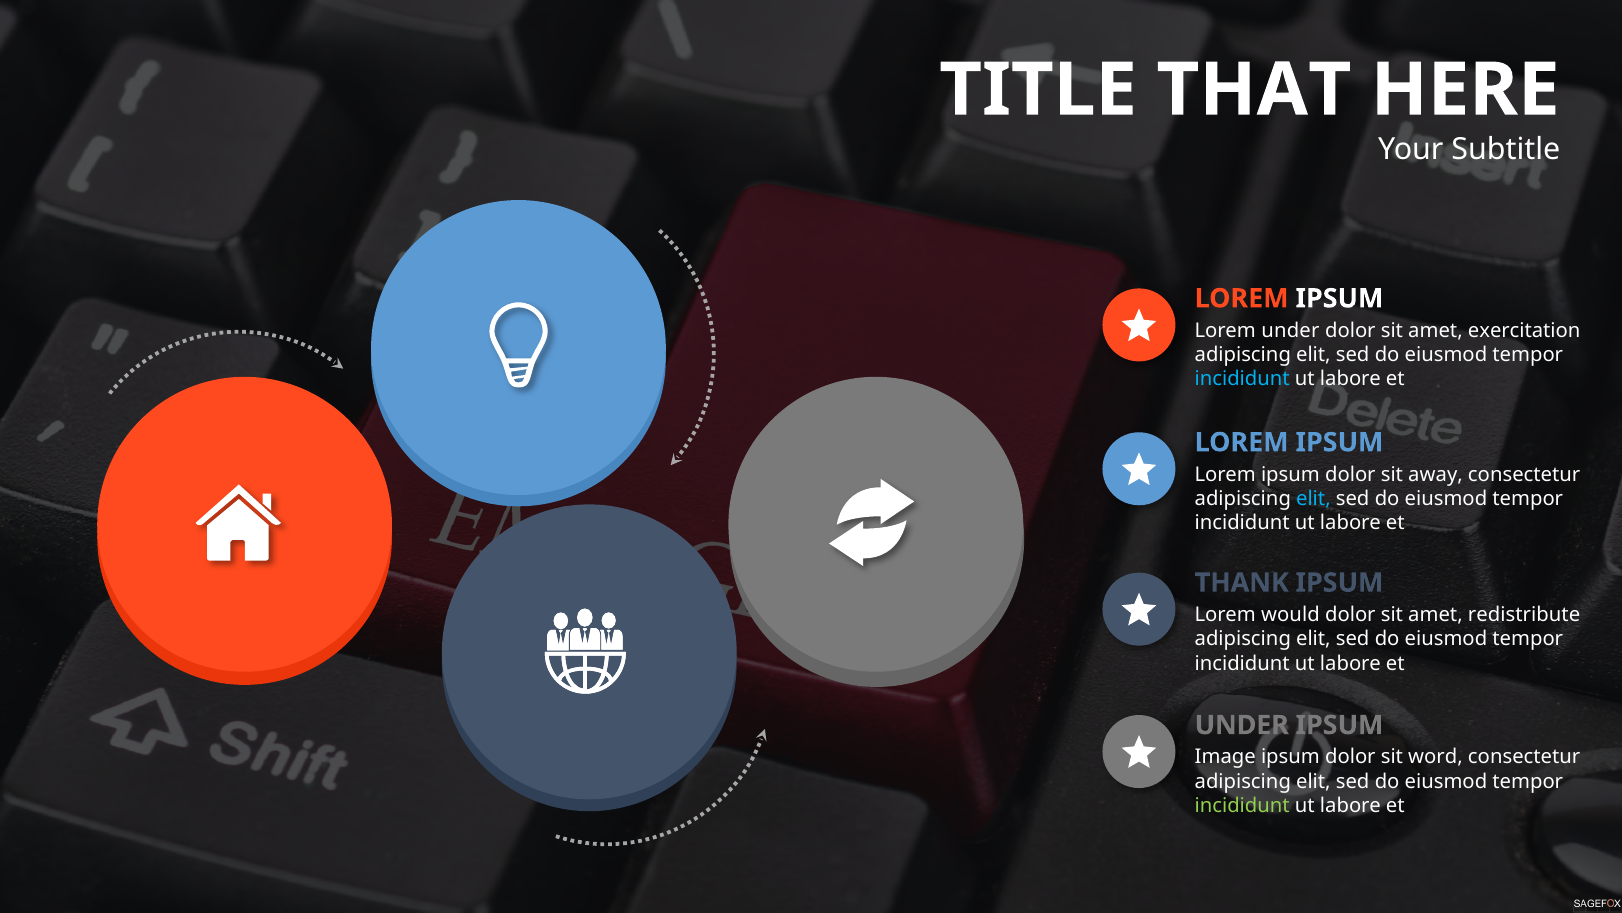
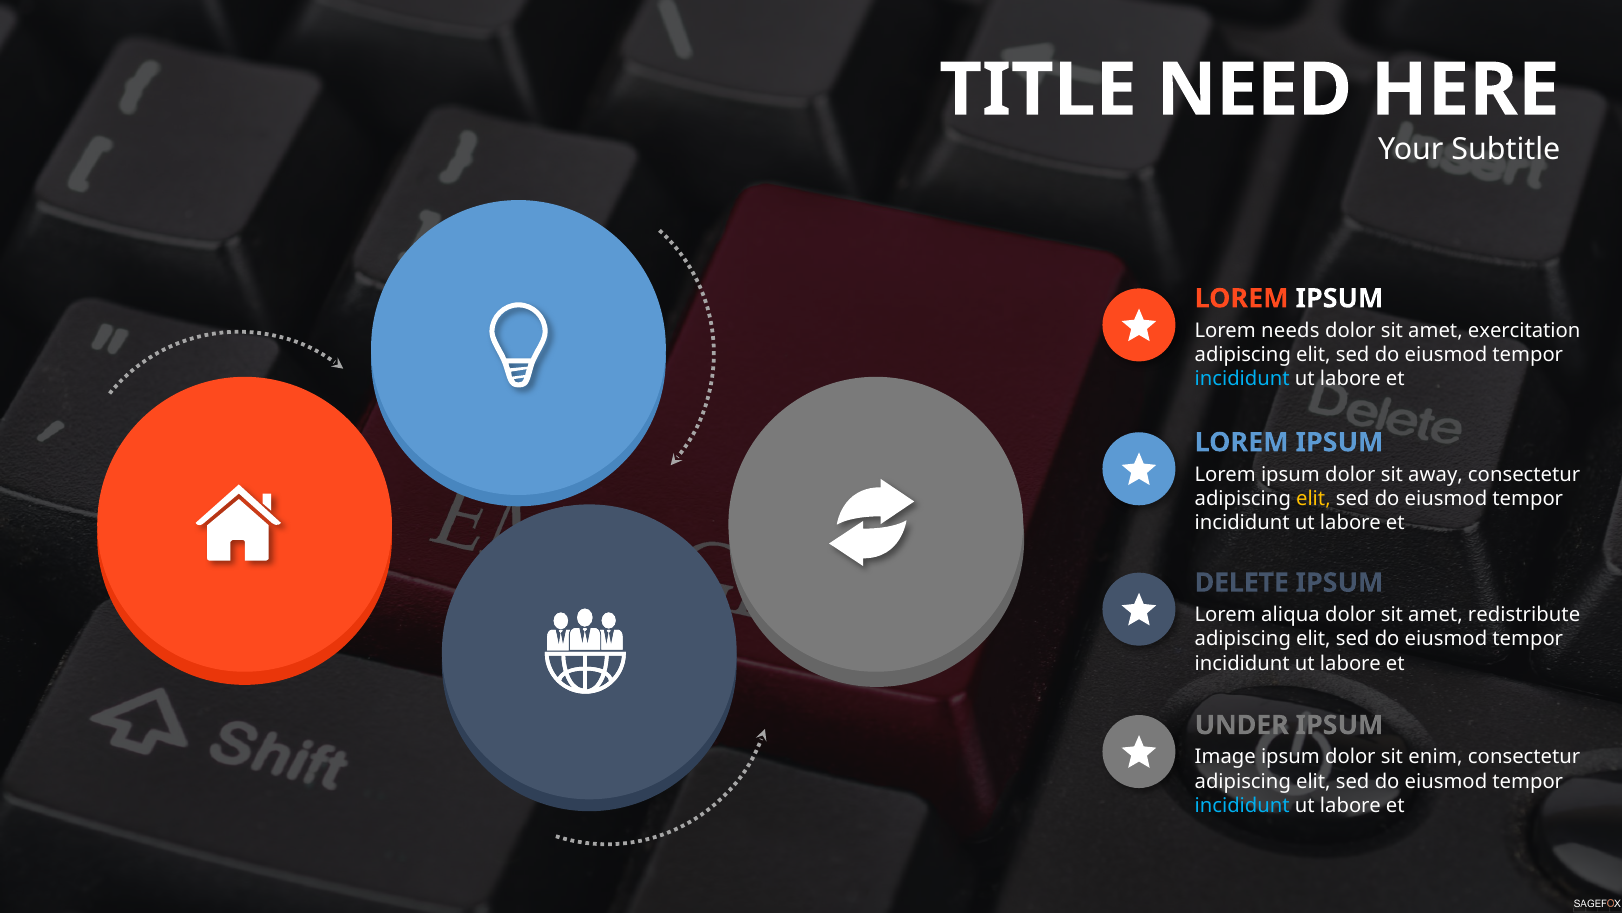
THAT: THAT -> NEED
Lorem under: under -> needs
elit at (1313, 498) colour: light blue -> yellow
THANK: THANK -> DELETE
would: would -> aliqua
word: word -> enim
incididunt at (1242, 805) colour: light green -> light blue
